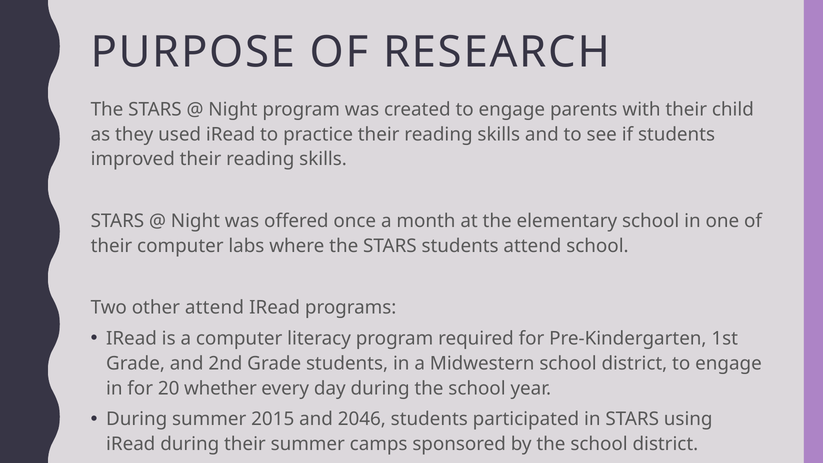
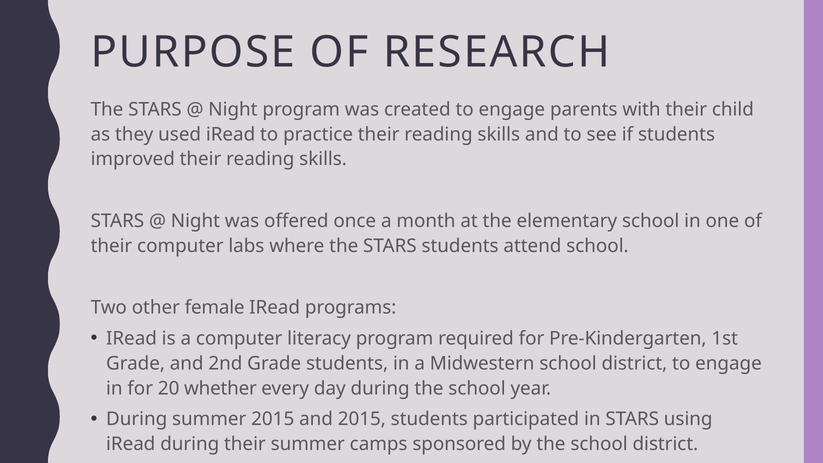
other attend: attend -> female
and 2046: 2046 -> 2015
